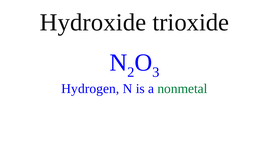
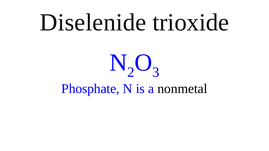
Hydroxide: Hydroxide -> Diselenide
Hydrogen: Hydrogen -> Phosphate
nonmetal colour: green -> black
